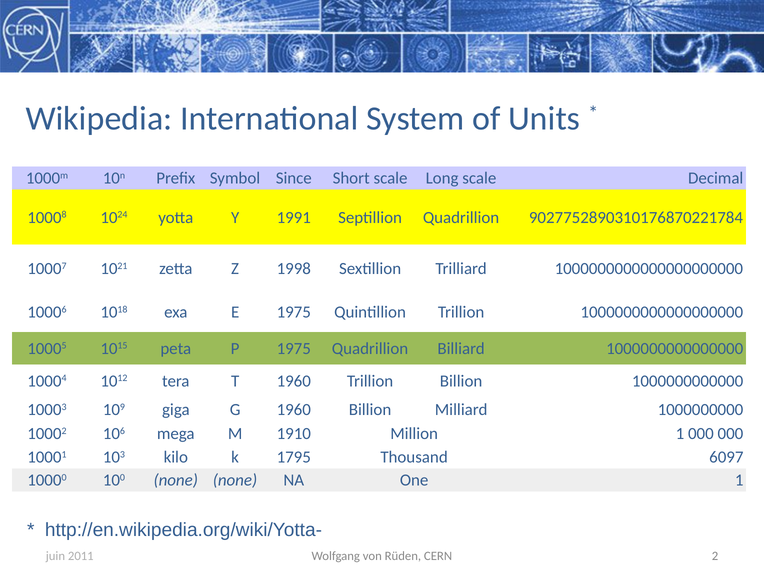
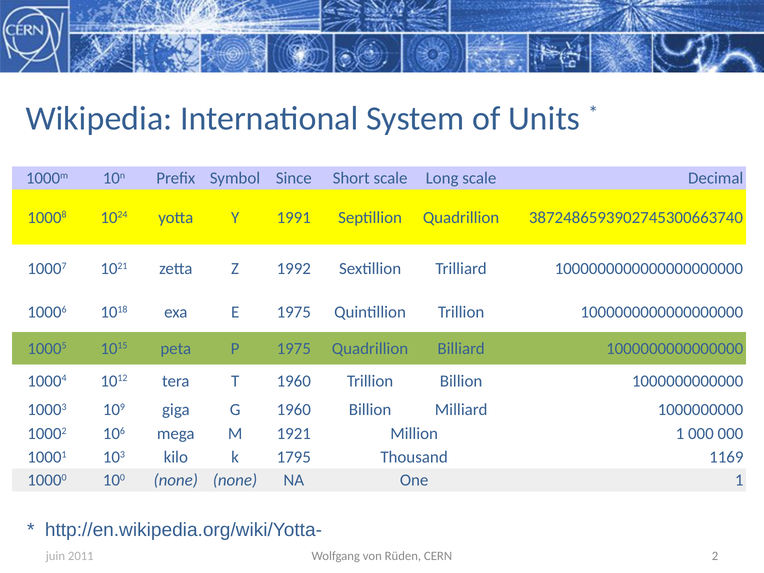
9027752890310176870221784: 9027752890310176870221784 -> 3872486593902745300663740
1998: 1998 -> 1992
1910: 1910 -> 1921
6097: 6097 -> 1169
